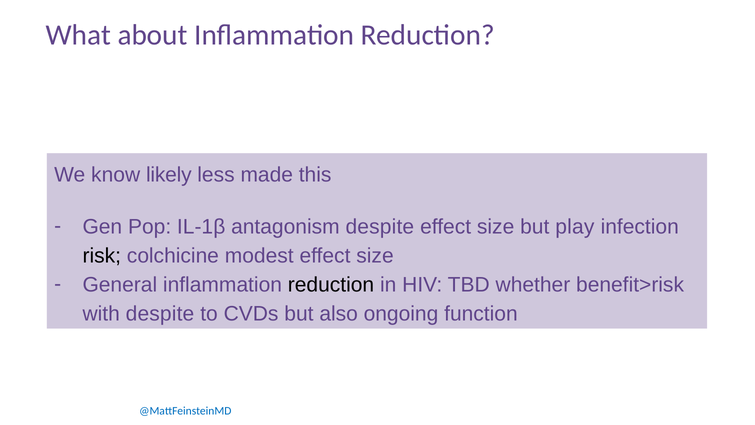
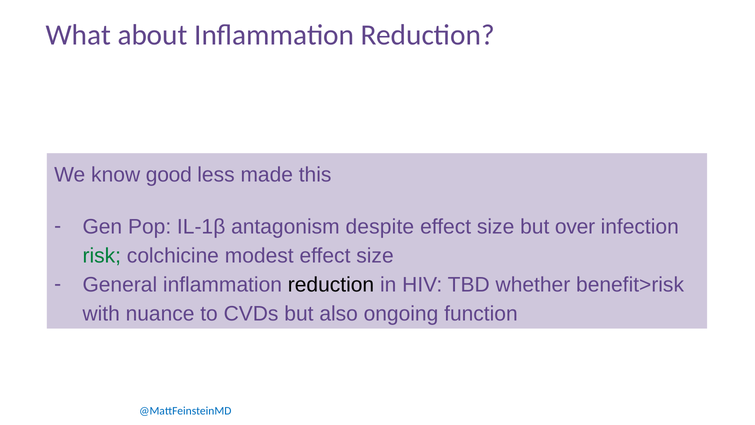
likely: likely -> good
play: play -> over
risk colour: black -> green
with despite: despite -> nuance
